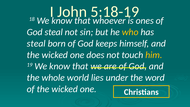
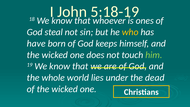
steal at (36, 43): steal -> have
him colour: yellow -> light green
word: word -> dead
